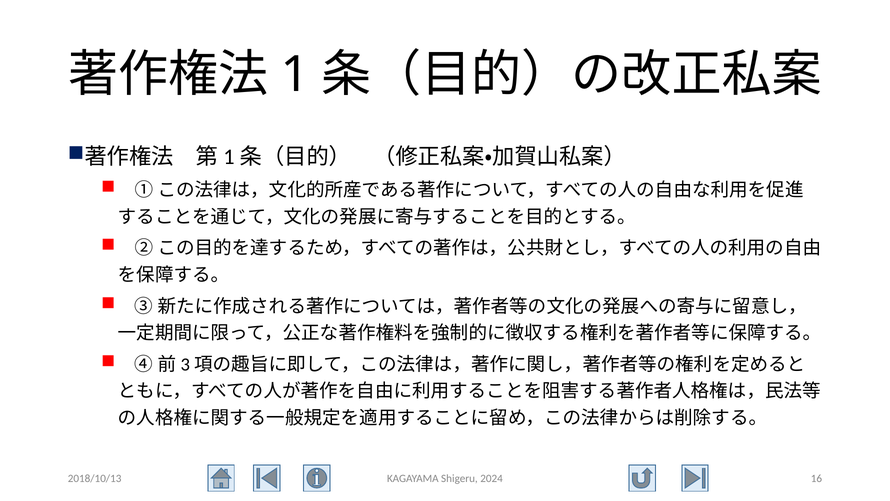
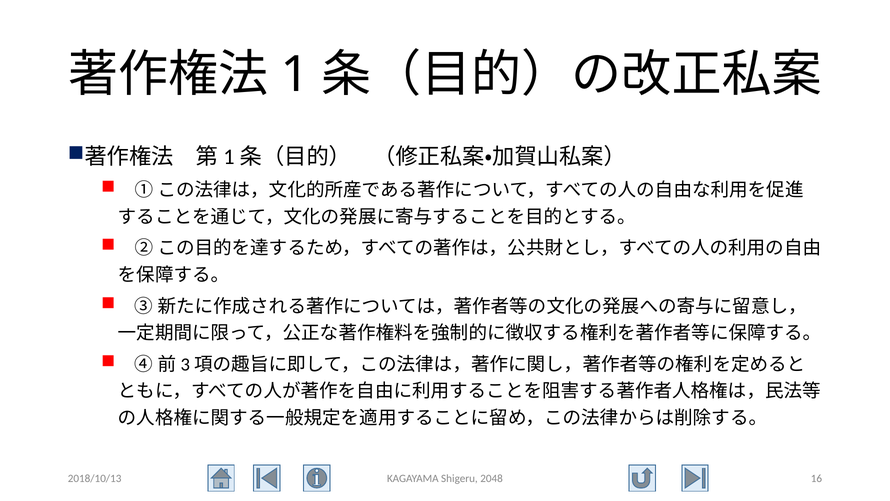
2024: 2024 -> 2048
